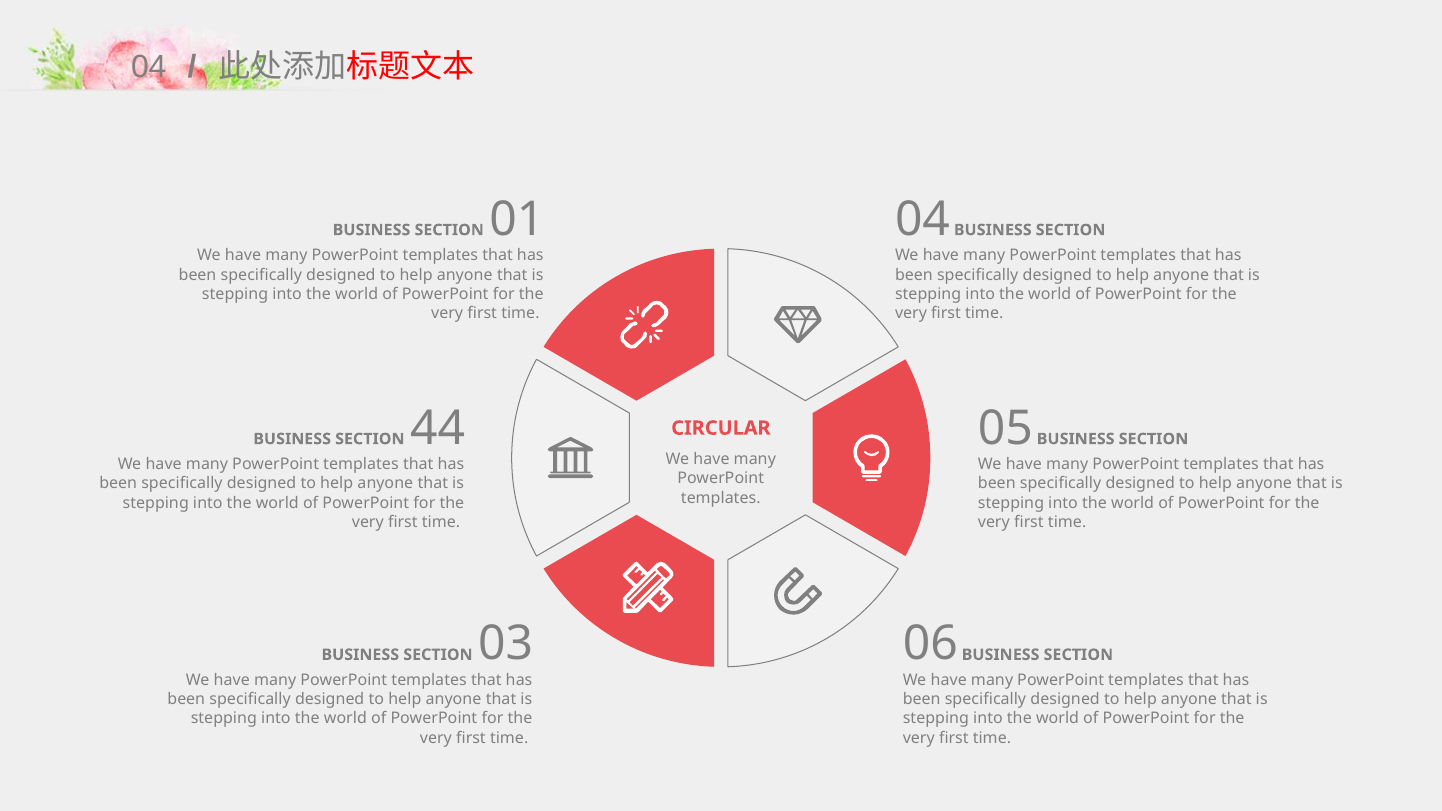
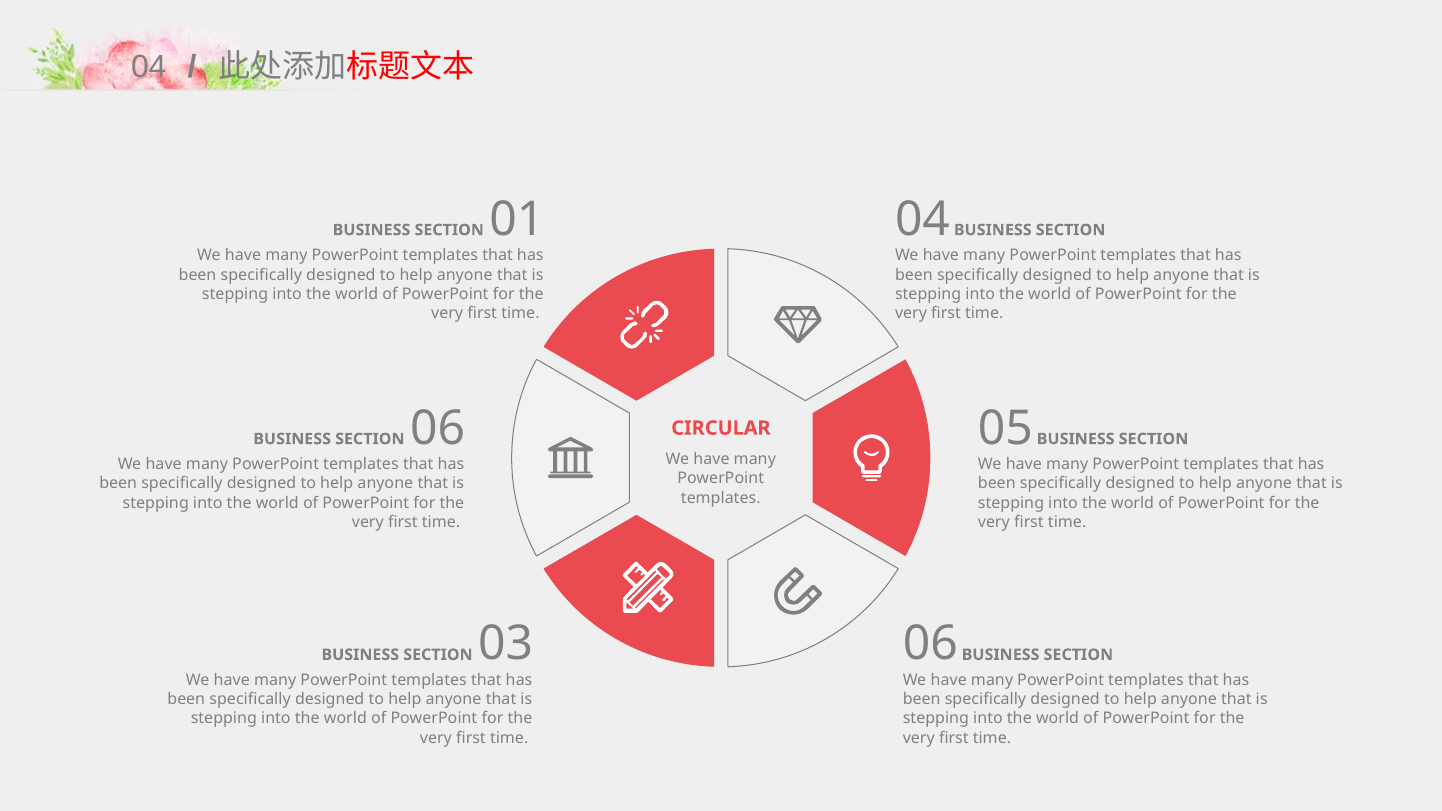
SECTION 44: 44 -> 06
